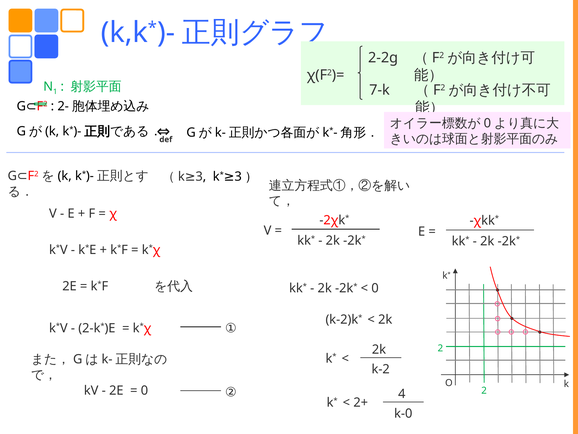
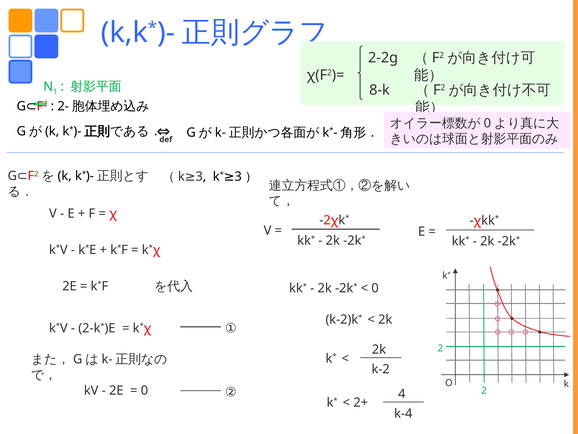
7-k: 7-k -> 8-k
k-0: k-0 -> k-4
